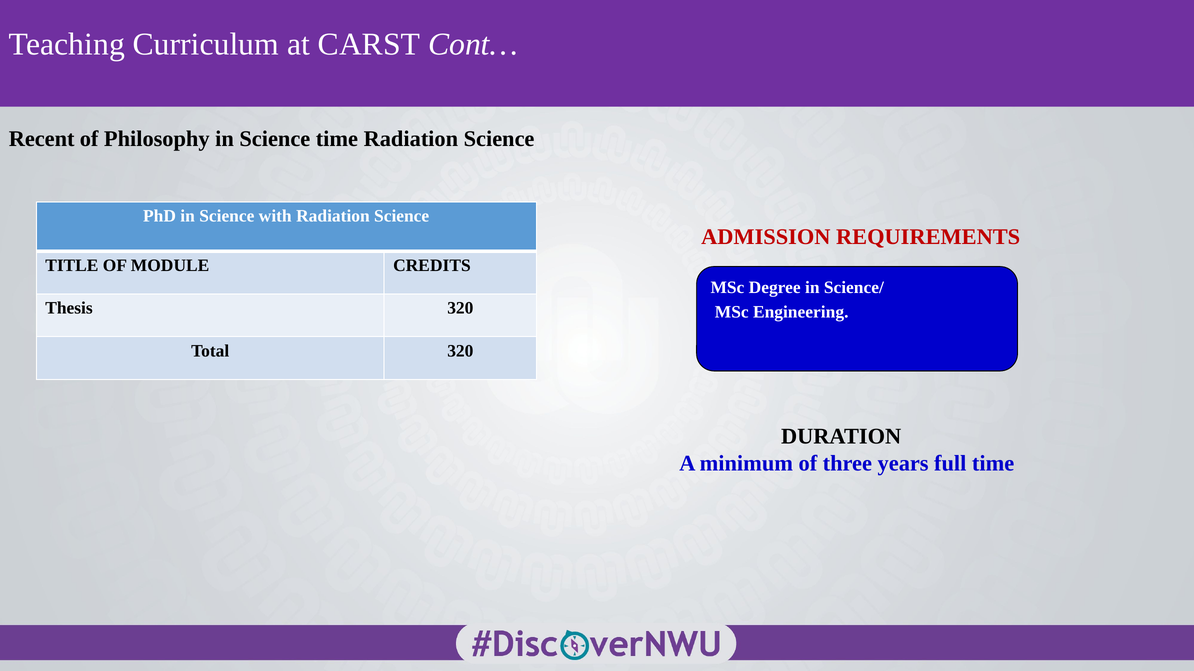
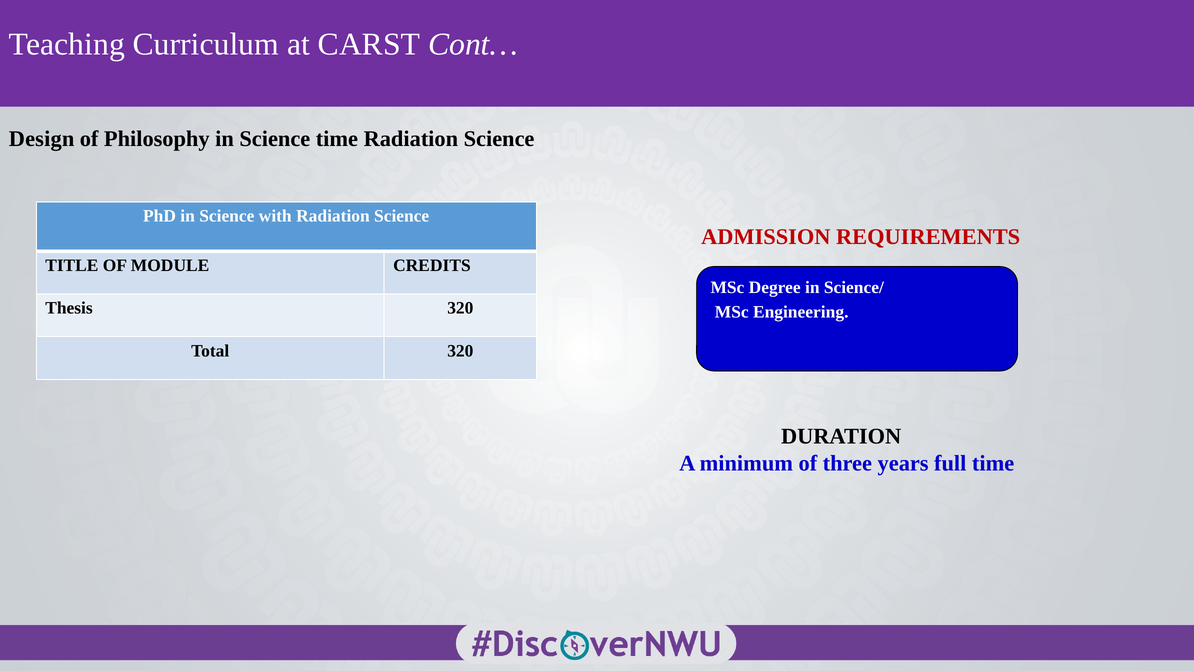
Recent: Recent -> Design
